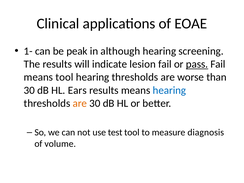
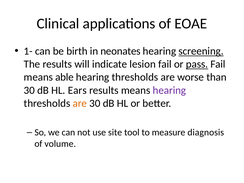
peak: peak -> birth
although: although -> neonates
screening underline: none -> present
means tool: tool -> able
hearing at (169, 90) colour: blue -> purple
test: test -> site
